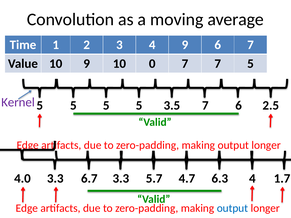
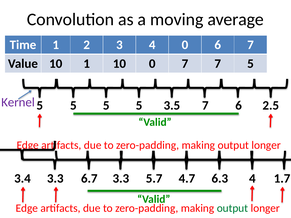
4 9: 9 -> 0
10 9: 9 -> 1
4.0: 4.0 -> 3.4
output at (232, 208) colour: blue -> green
